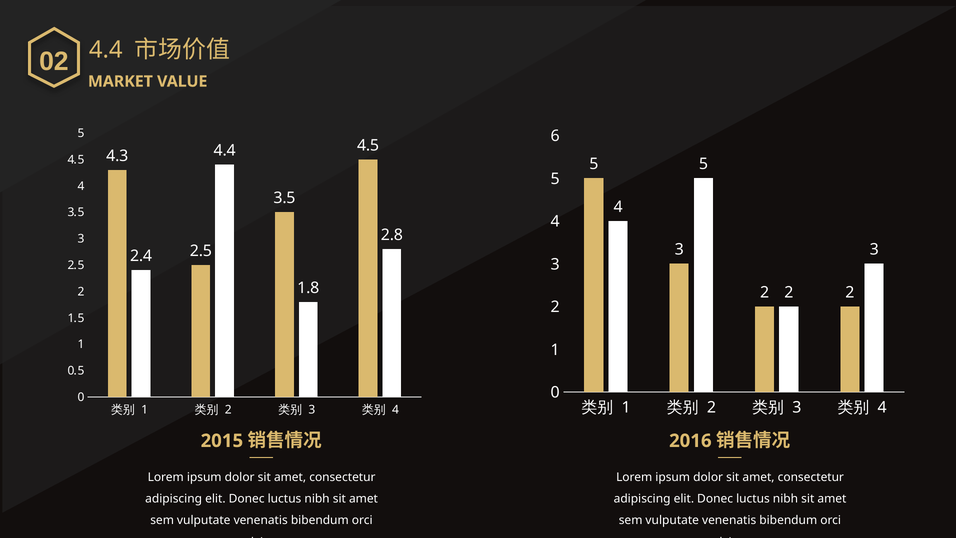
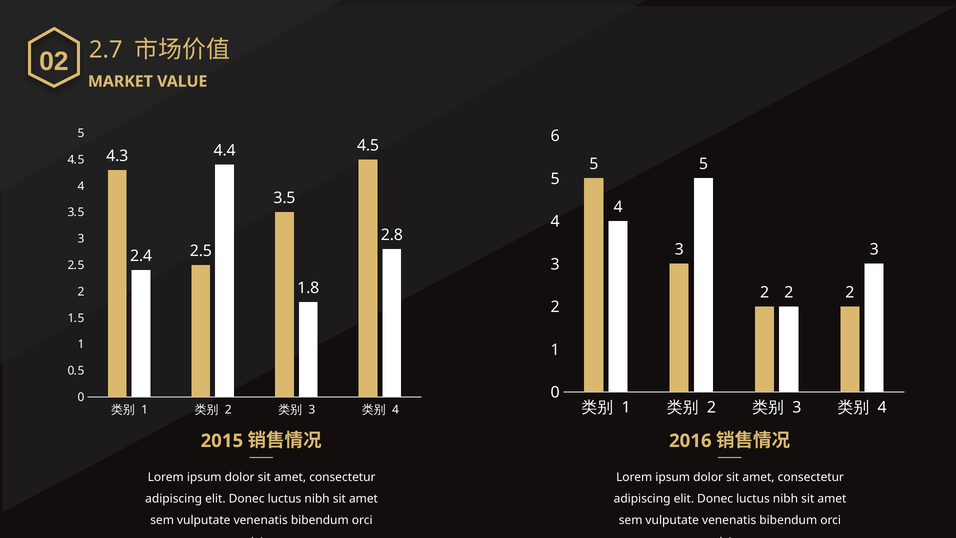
4.4 at (106, 50): 4.4 -> 2.7
